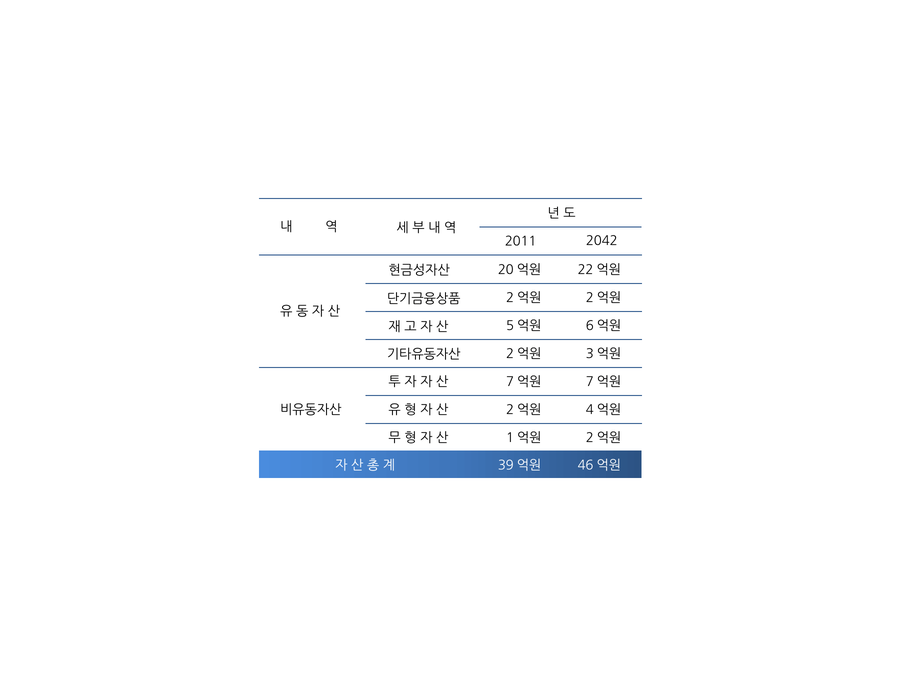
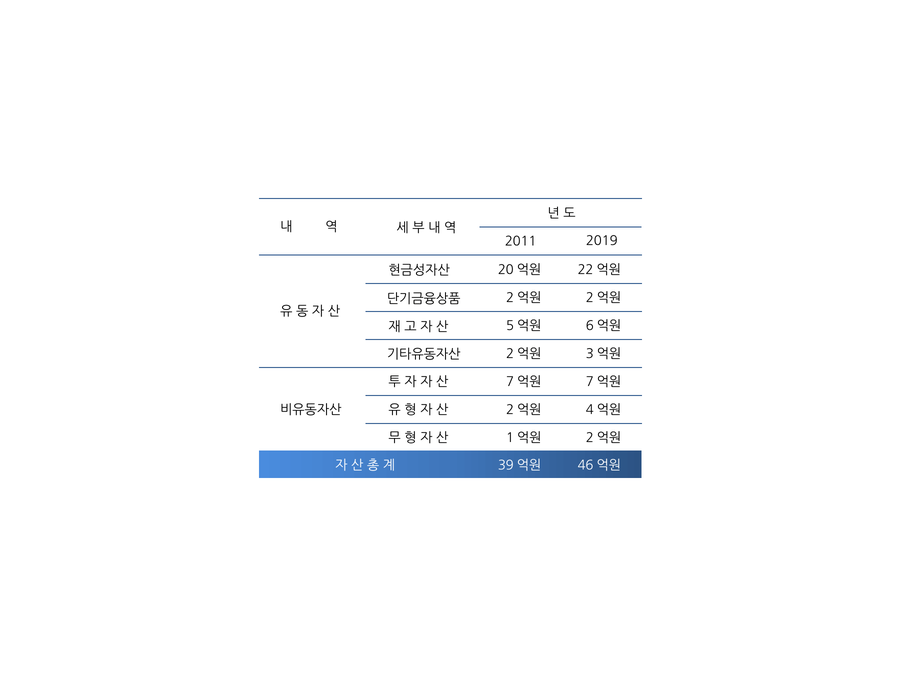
2042: 2042 -> 2019
